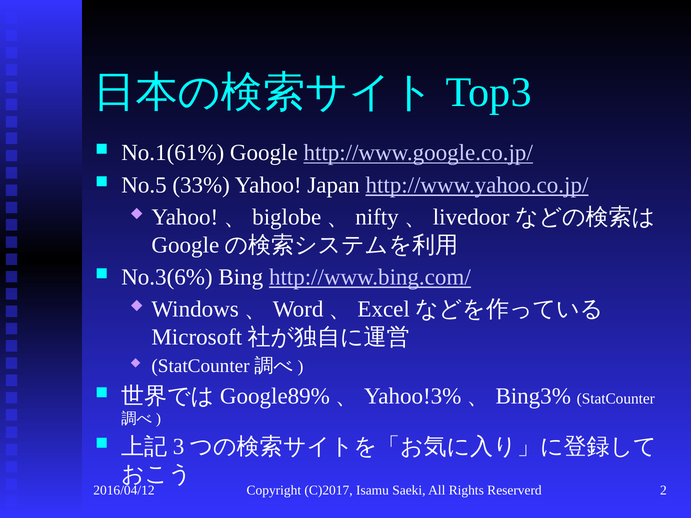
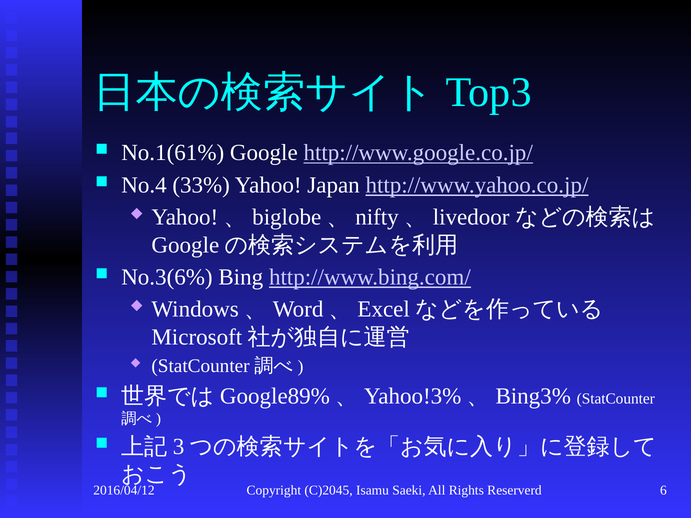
No.5: No.5 -> No.4
C)2017: C)2017 -> C)2045
2: 2 -> 6
